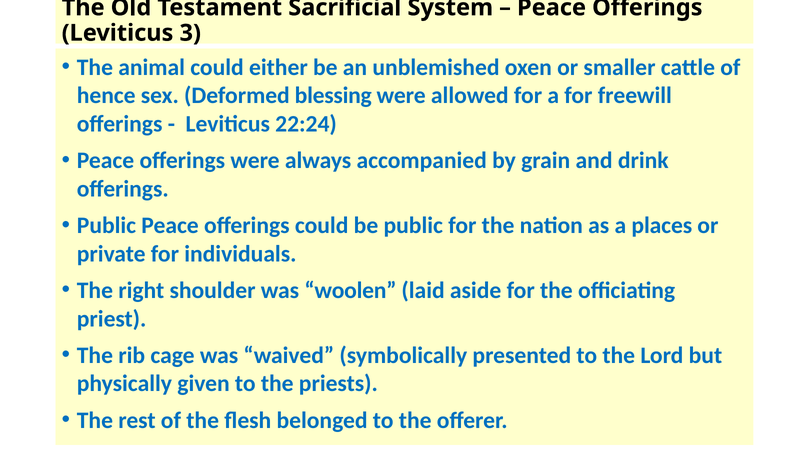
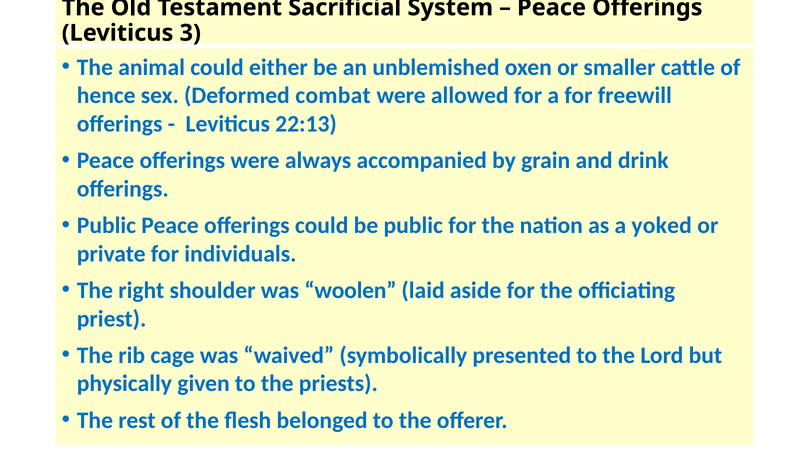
blessing: blessing -> combat
22:24: 22:24 -> 22:13
places: places -> yoked
